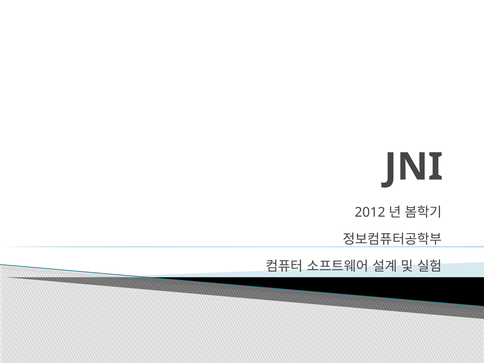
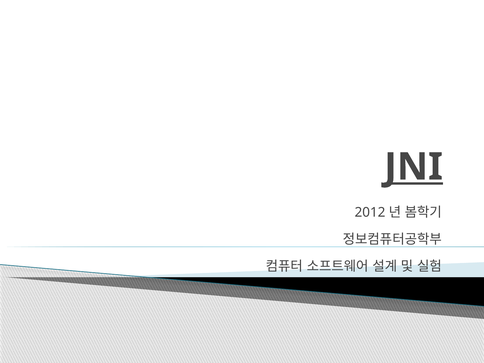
JNI underline: none -> present
